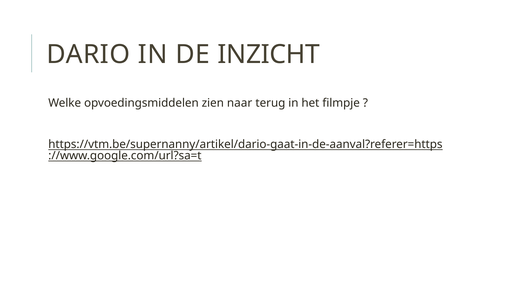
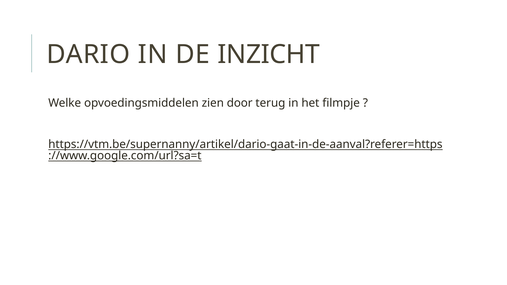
naar: naar -> door
